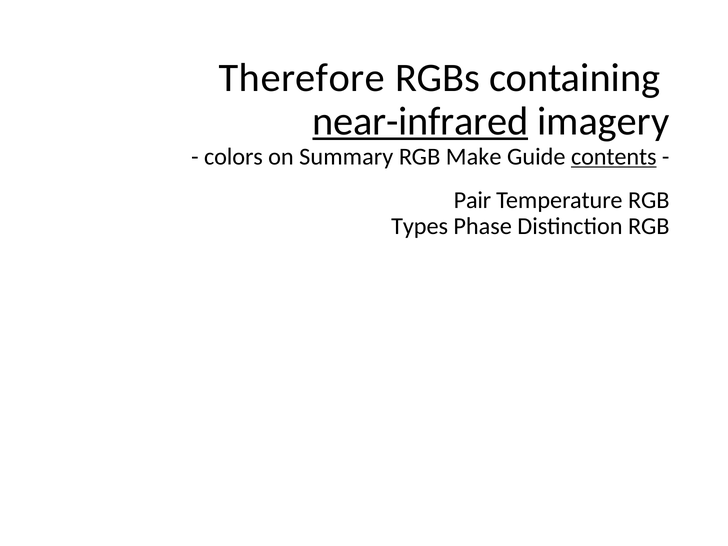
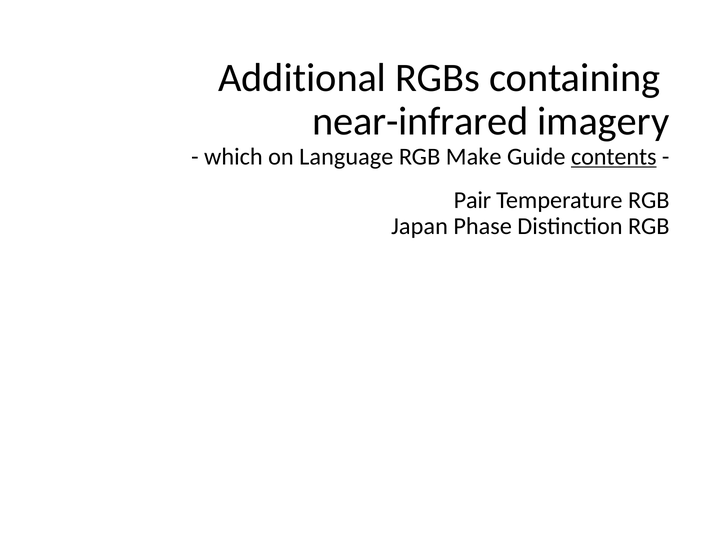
Therefore: Therefore -> Additional
near-infrared underline: present -> none
colors: colors -> which
Summary: Summary -> Language
Types: Types -> Japan
